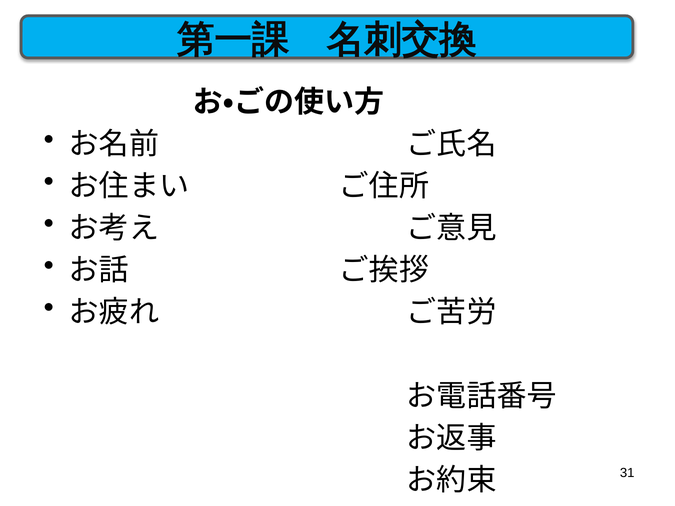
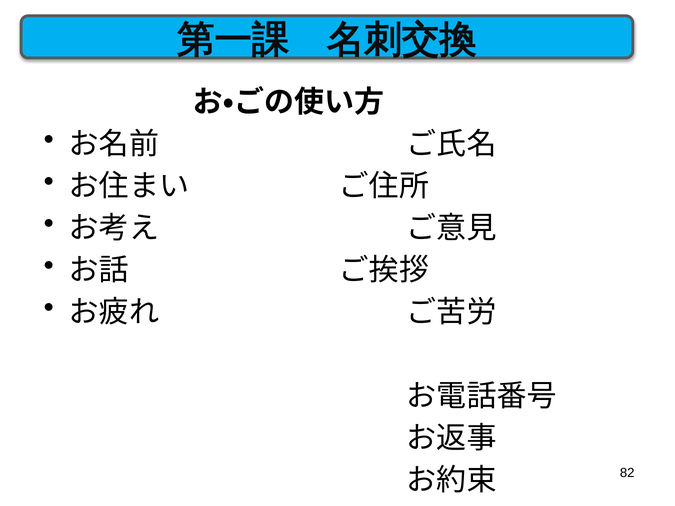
31: 31 -> 82
